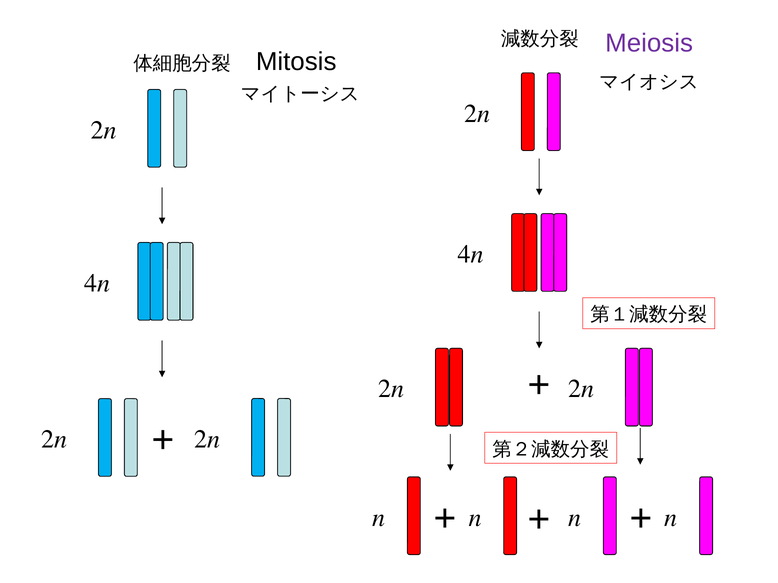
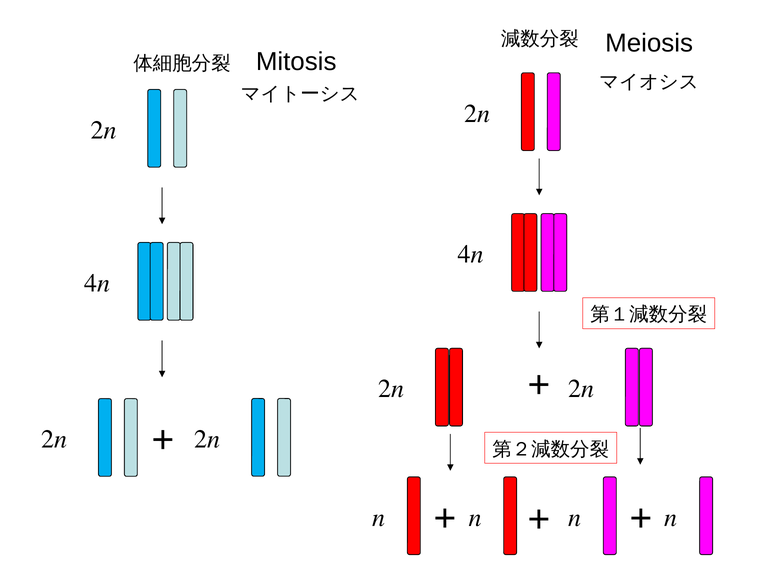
Meiosis colour: purple -> black
